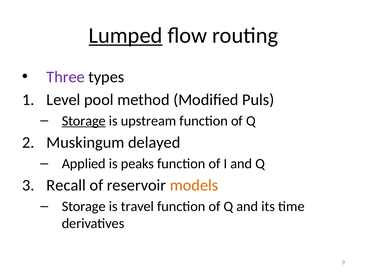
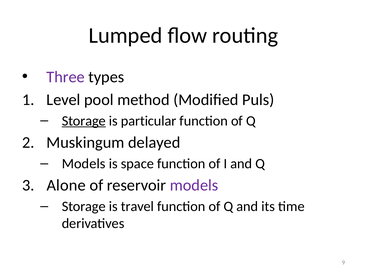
Lumped underline: present -> none
upstream: upstream -> particular
Applied at (84, 164): Applied -> Models
peaks: peaks -> space
Recall: Recall -> Alone
models at (194, 186) colour: orange -> purple
